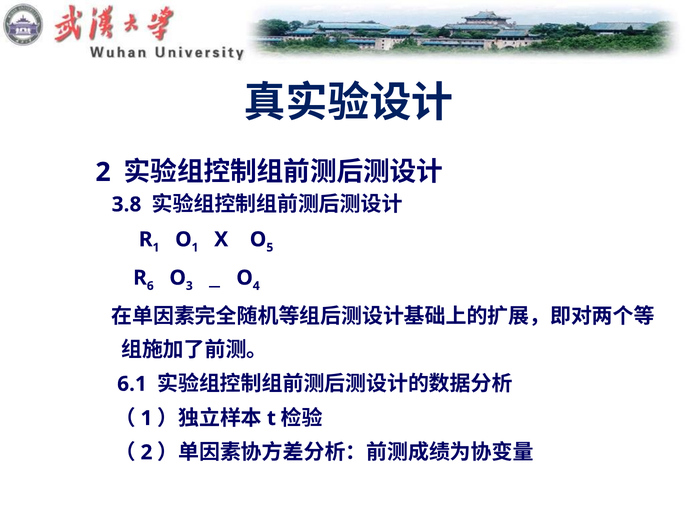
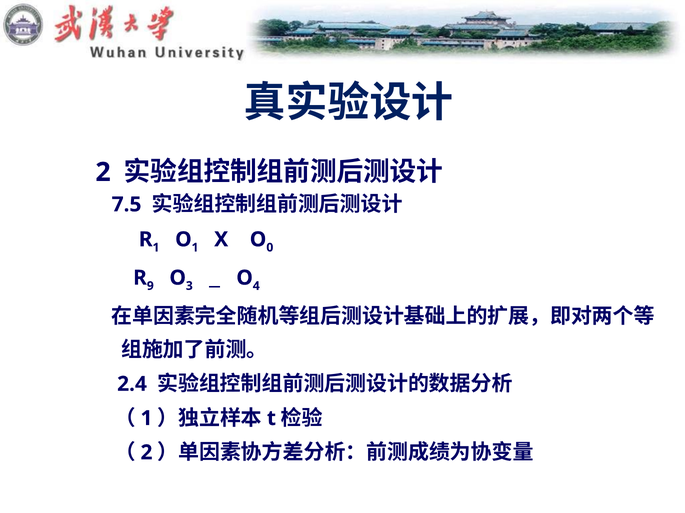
3.8: 3.8 -> 7.5
5: 5 -> 0
6: 6 -> 9
6.1: 6.1 -> 2.4
